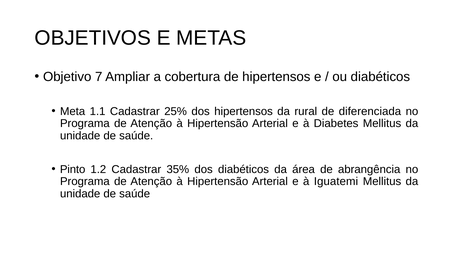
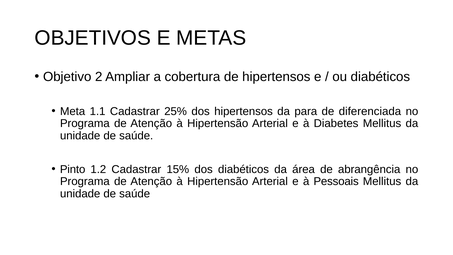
7: 7 -> 2
rural: rural -> para
35%: 35% -> 15%
Iguatemi: Iguatemi -> Pessoais
